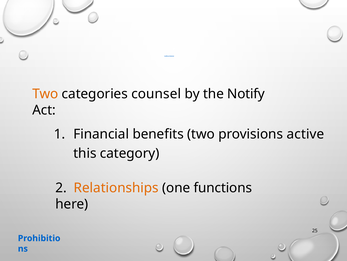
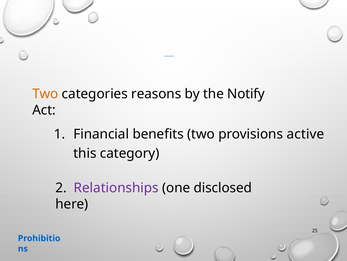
counsel: counsel -> reasons
Relationships colour: orange -> purple
functions: functions -> disclosed
